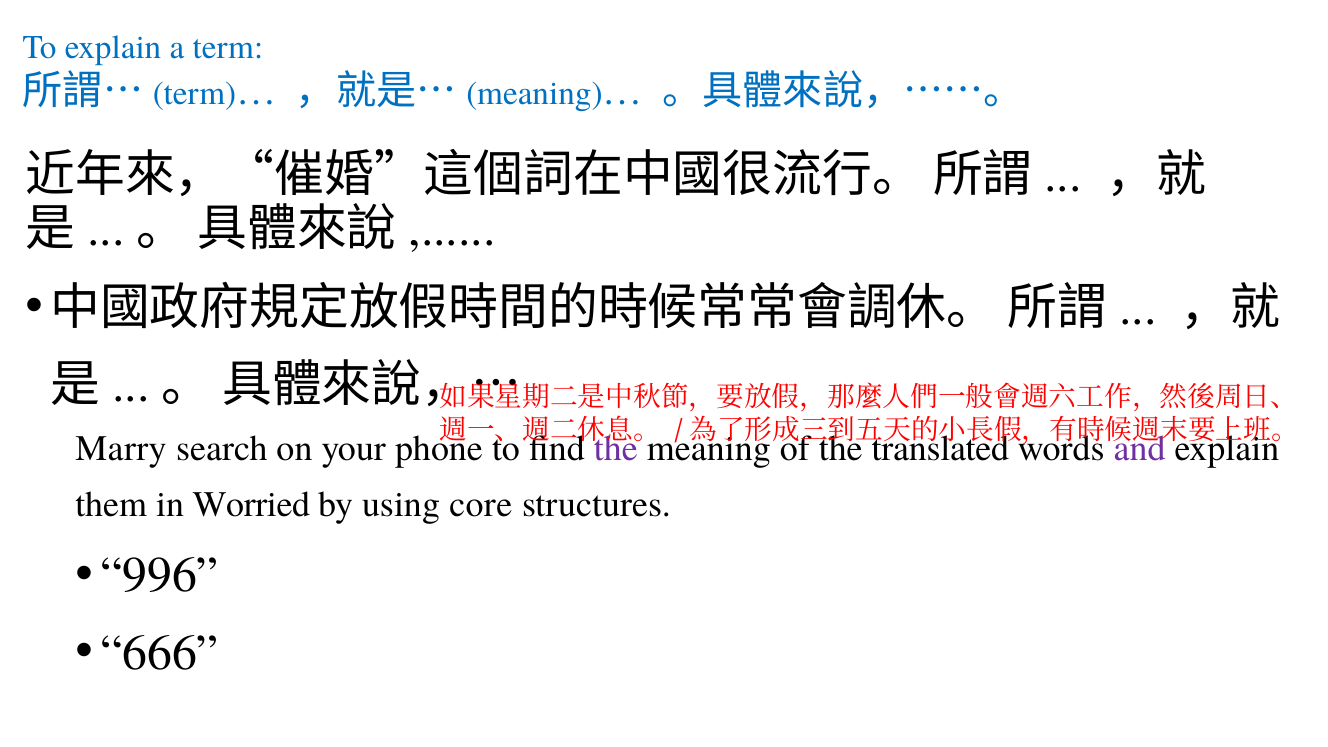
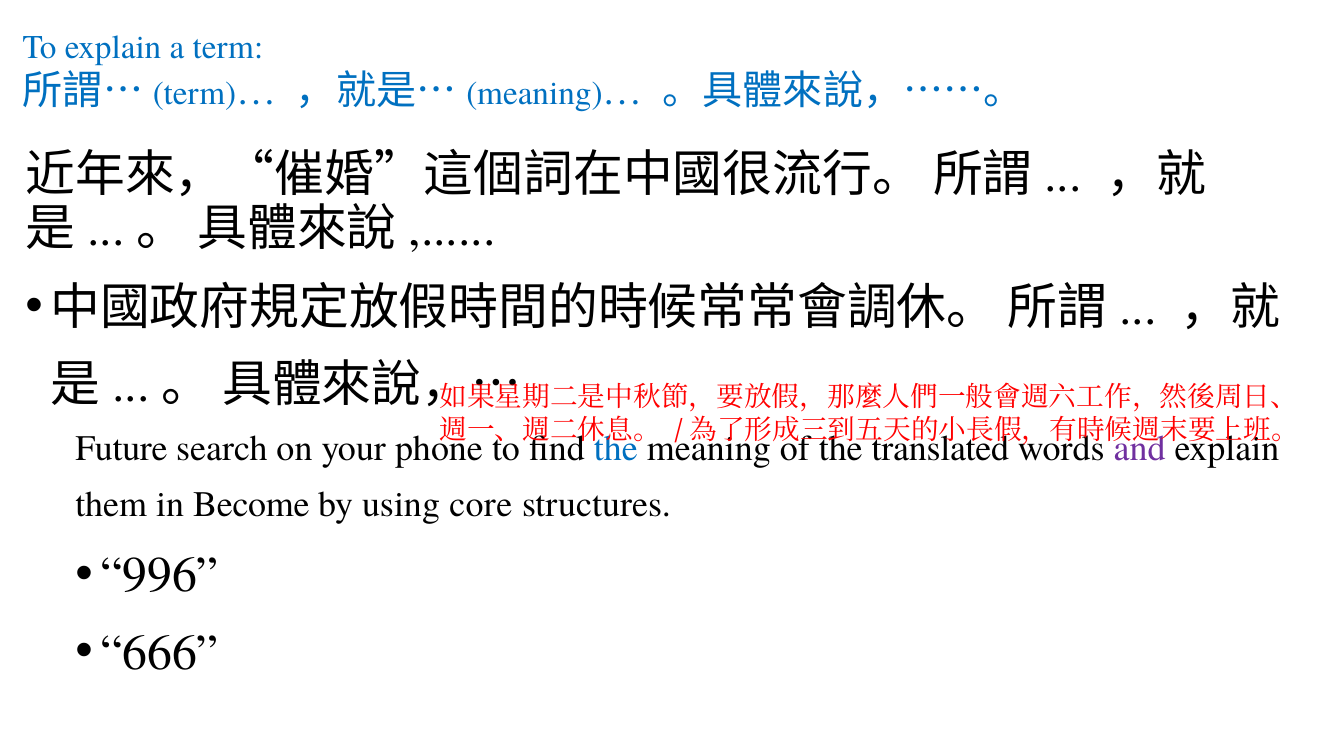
Marry: Marry -> Future
the at (616, 449) colour: purple -> blue
Worried: Worried -> Become
